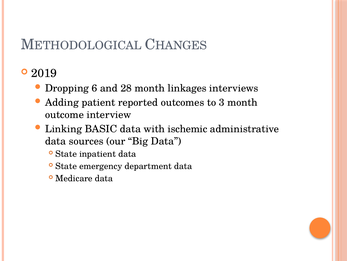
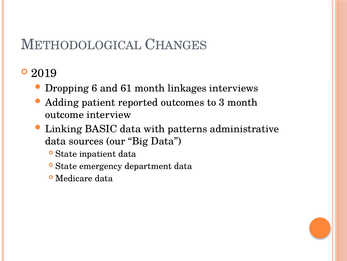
28: 28 -> 61
ischemic: ischemic -> patterns
